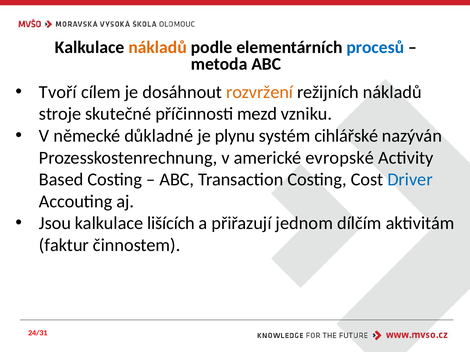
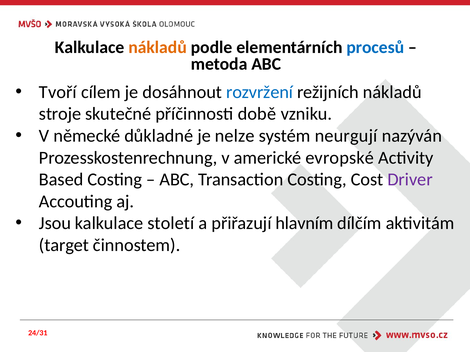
rozvržení colour: orange -> blue
mezd: mezd -> době
plynu: plynu -> nelze
cihlářské: cihlářské -> neurgují
Driver colour: blue -> purple
lišících: lišících -> století
jednom: jednom -> hlavním
faktur: faktur -> target
